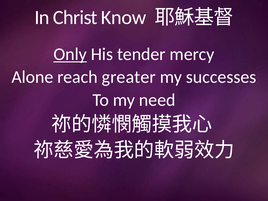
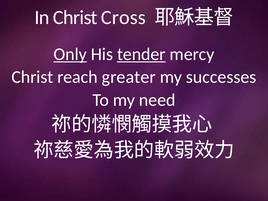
Know: Know -> Cross
tender underline: none -> present
Alone at (32, 77): Alone -> Christ
